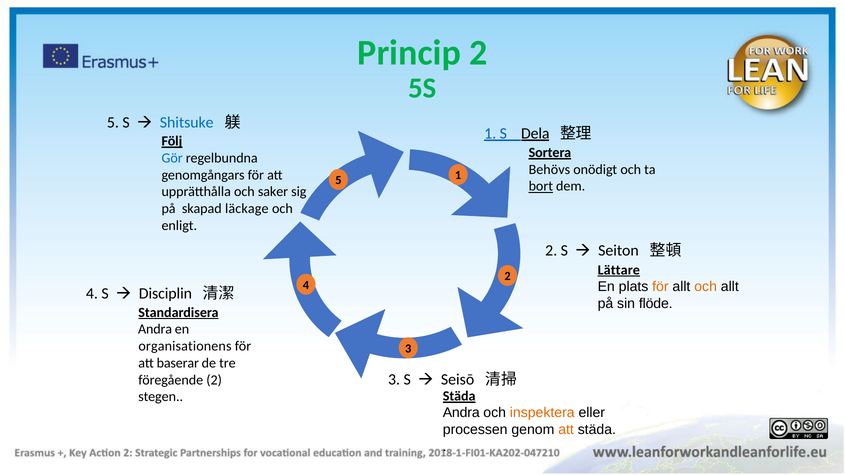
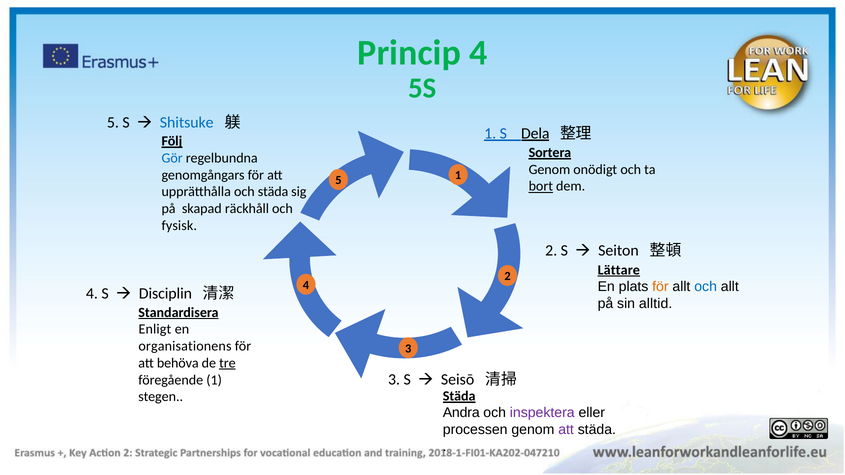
Princip 2: 2 -> 4
Behövs at (549, 170): Behövs -> Genom
och saker: saker -> städa
läckage: läckage -> räckhåll
enligt: enligt -> fysisk
och at (706, 287) colour: orange -> blue
flöde: flöde -> alltid
Andra at (155, 329): Andra -> Enligt
baserar: baserar -> behöva
tre underline: none -> present
föregående 2: 2 -> 1
inspektera colour: orange -> purple
att at (566, 430) colour: orange -> purple
